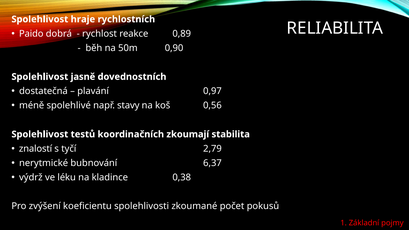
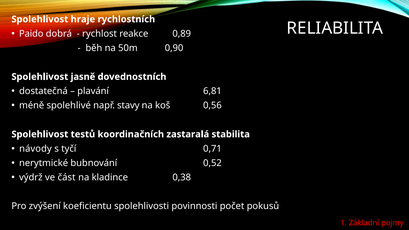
0,97: 0,97 -> 6,81
zkoumají: zkoumají -> zastaralá
znalostí: znalostí -> návody
2,79: 2,79 -> 0,71
6,37: 6,37 -> 0,52
léku: léku -> část
zkoumané: zkoumané -> povinnosti
